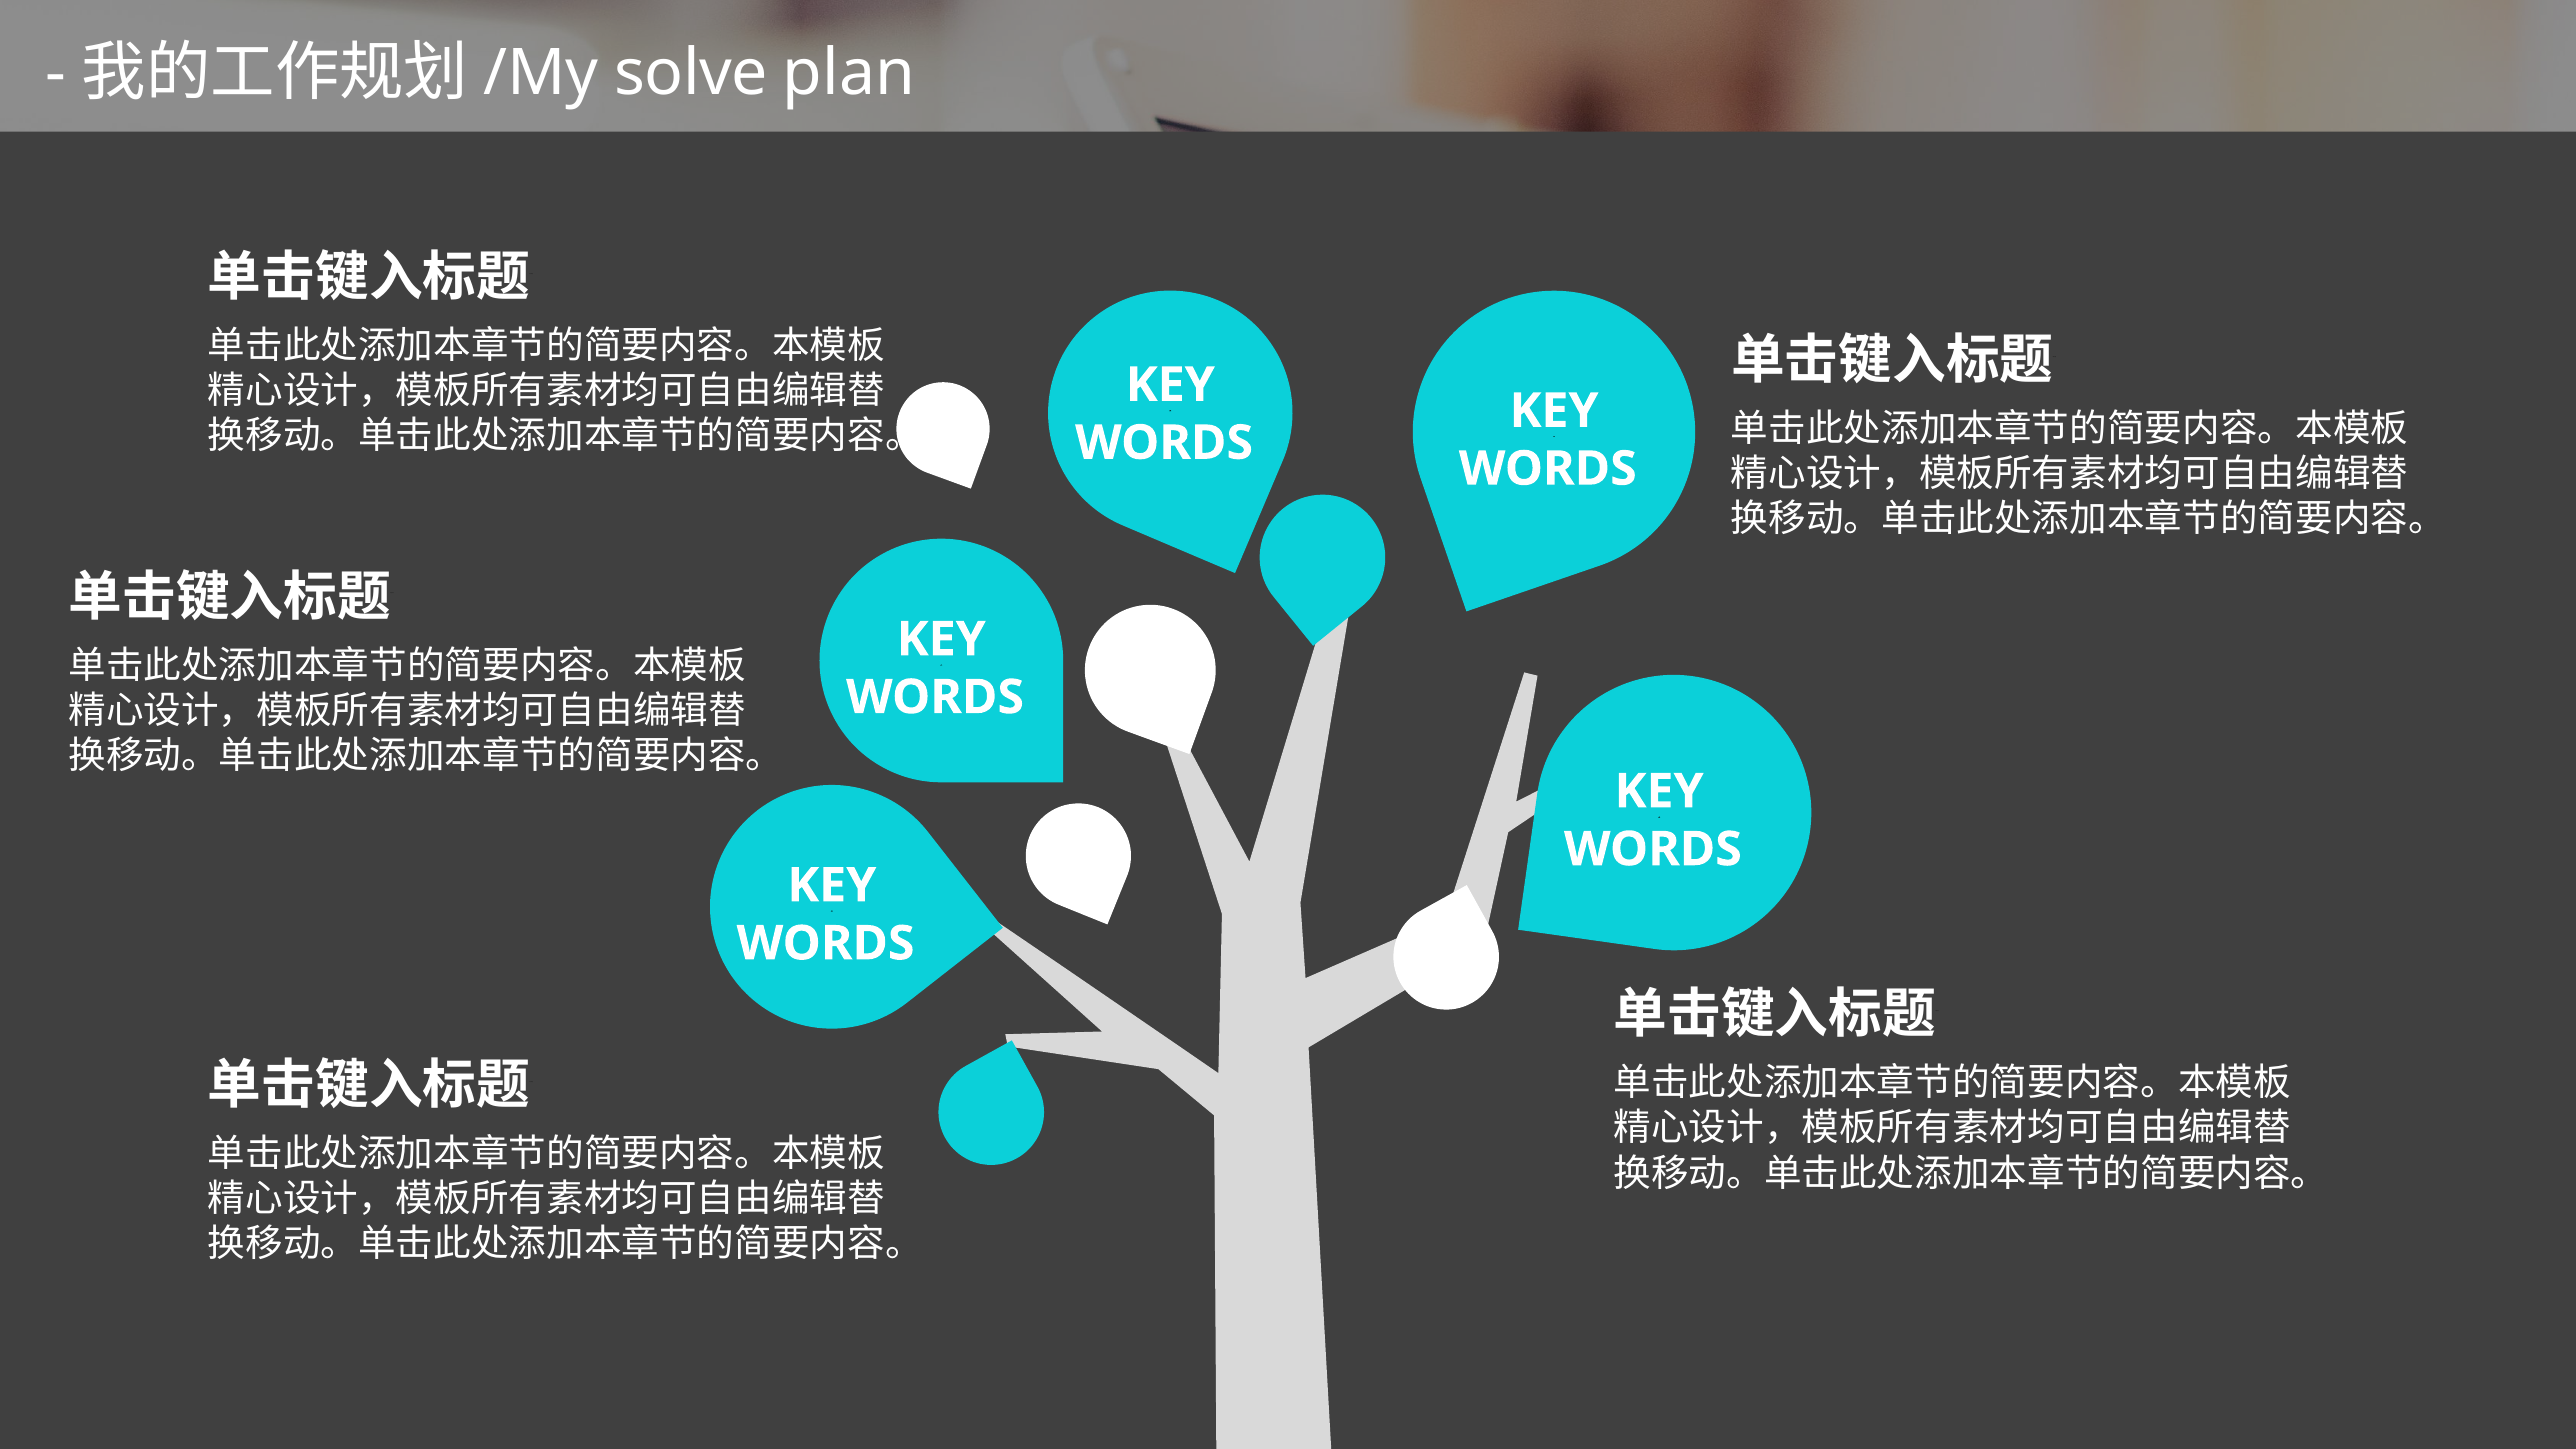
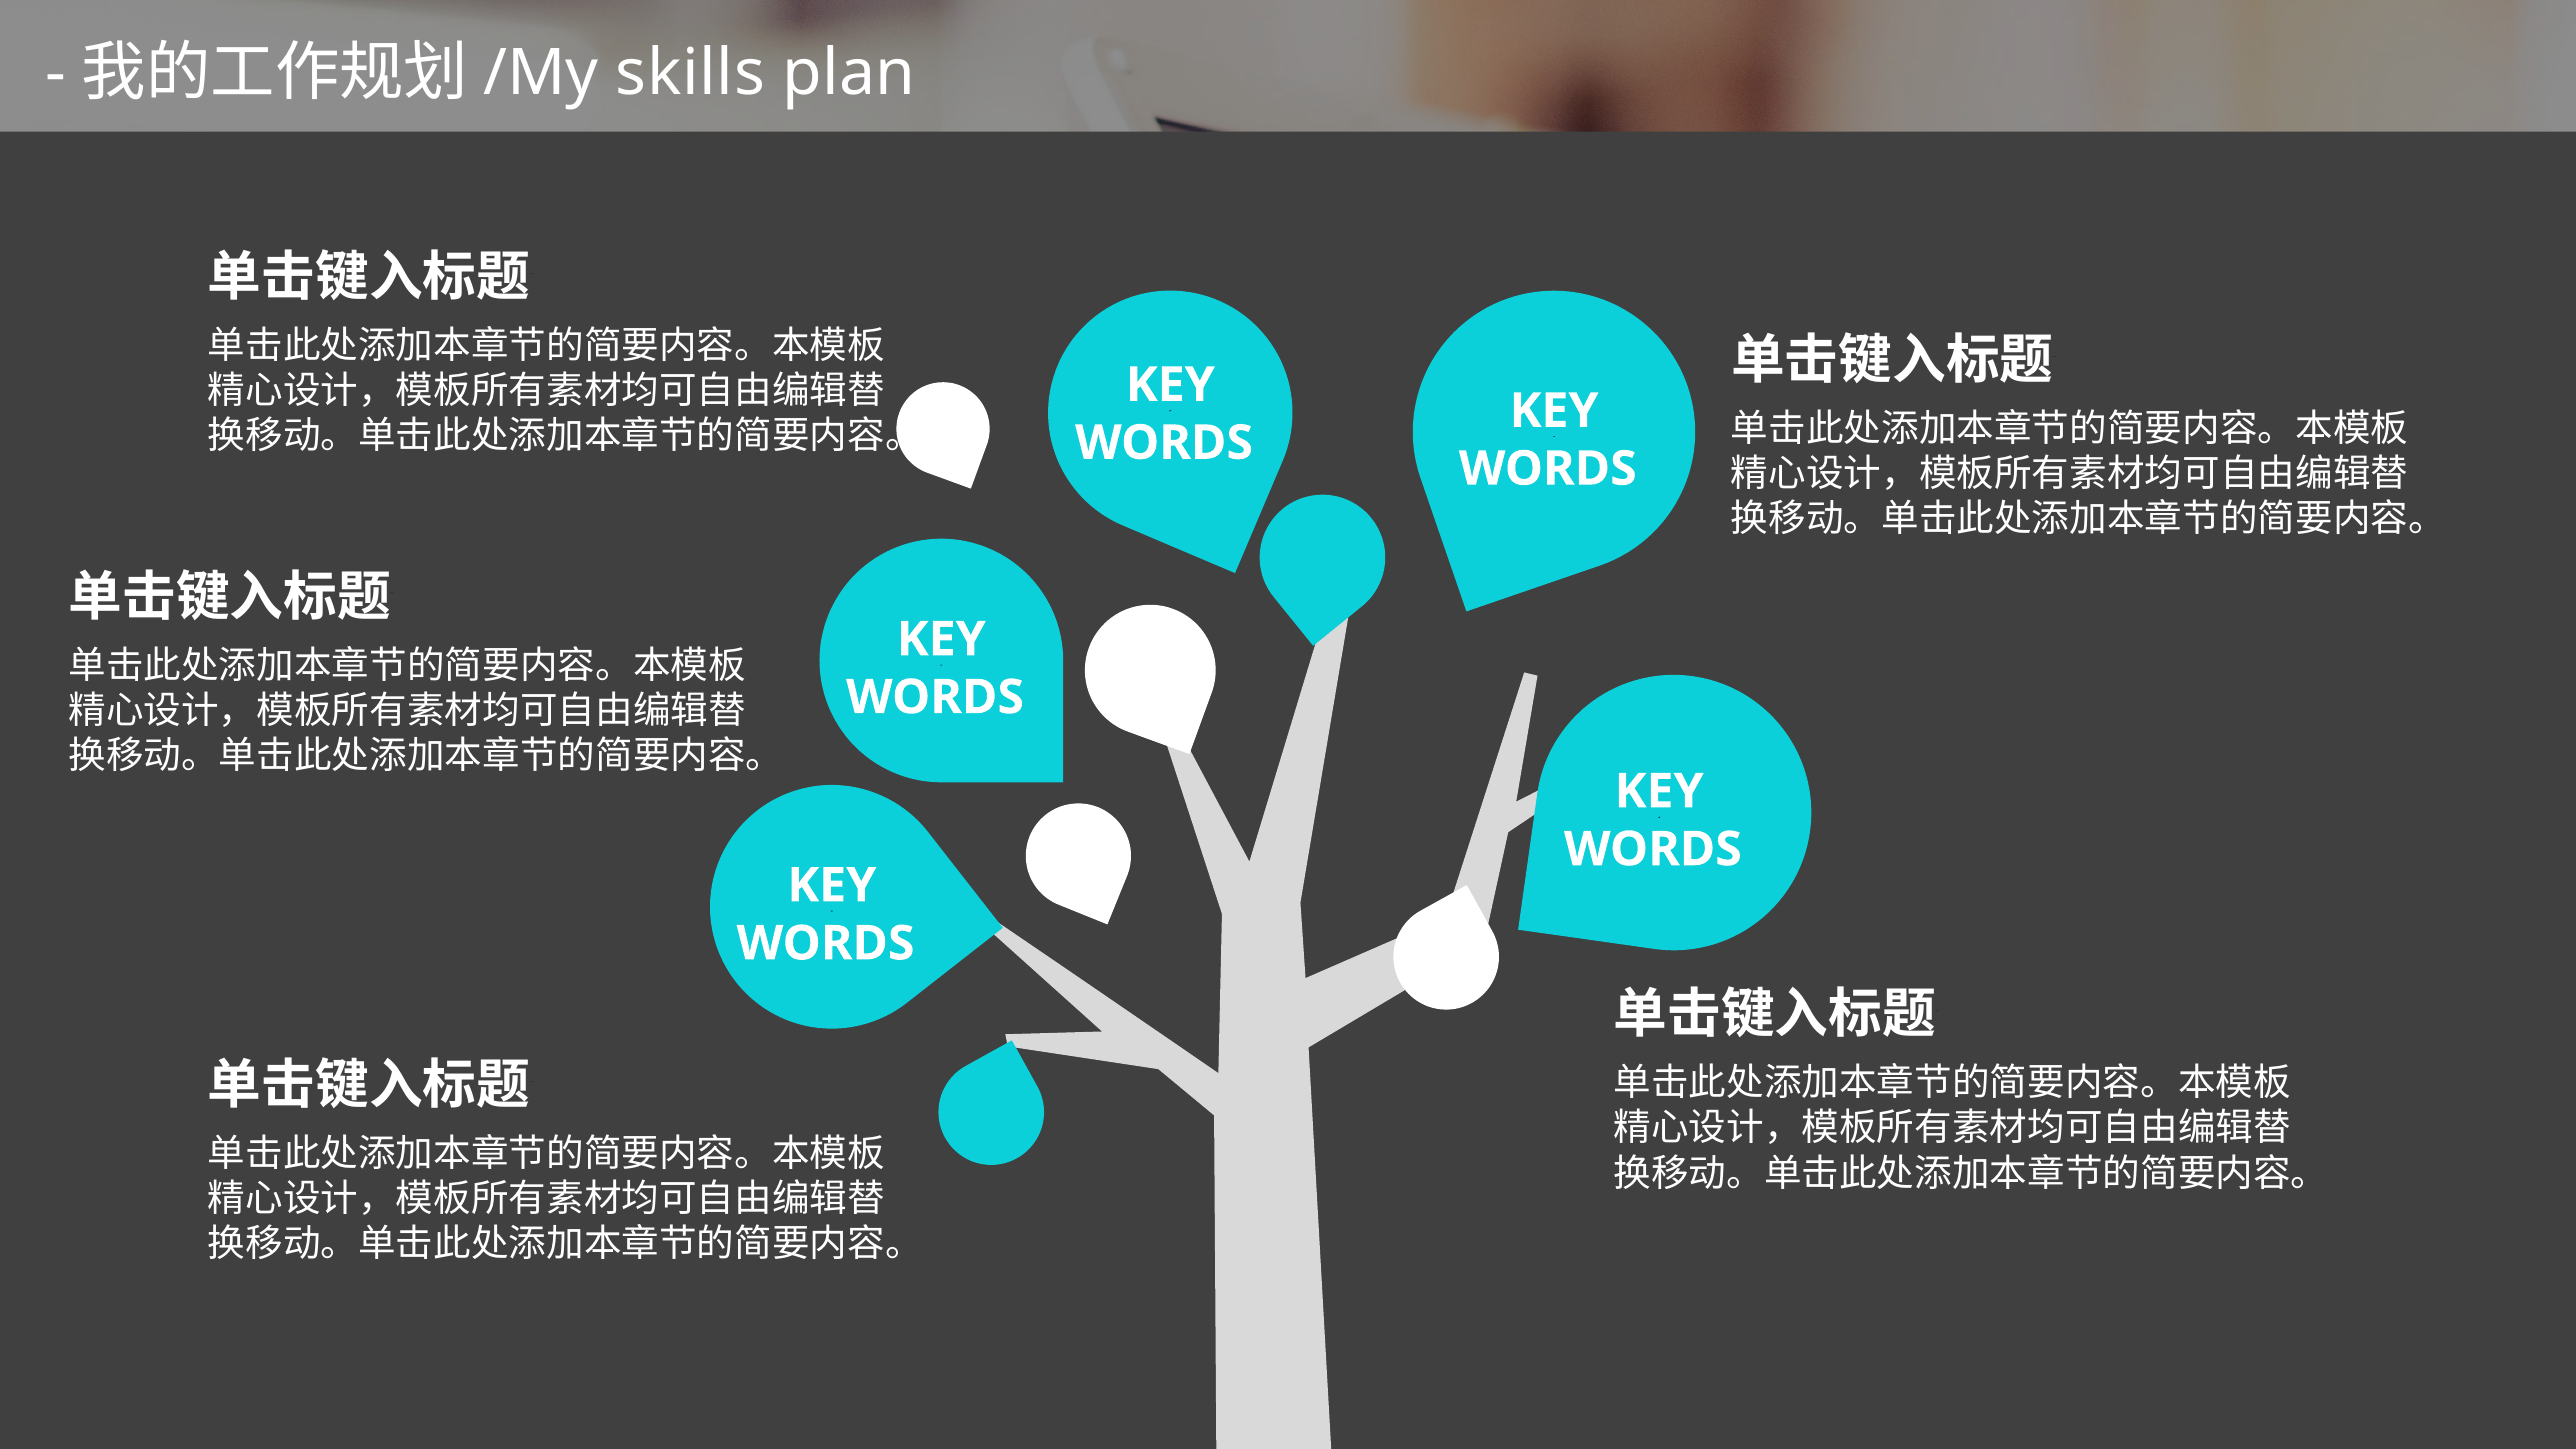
solve: solve -> skills
